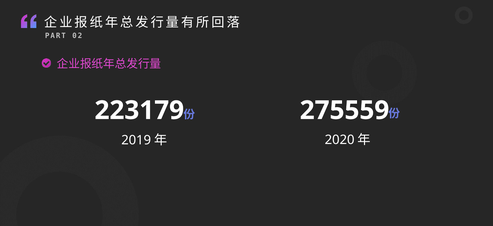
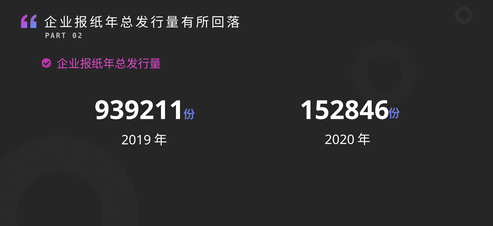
223179: 223179 -> 939211
275559: 275559 -> 152846
